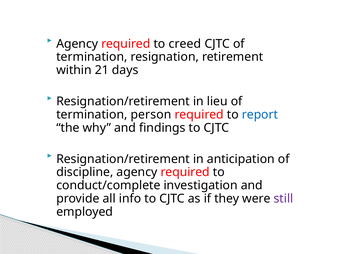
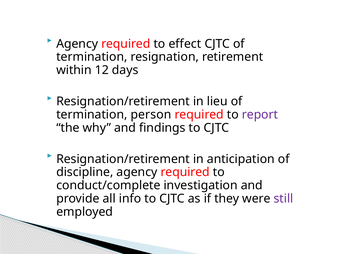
creed: creed -> effect
21: 21 -> 12
report colour: blue -> purple
